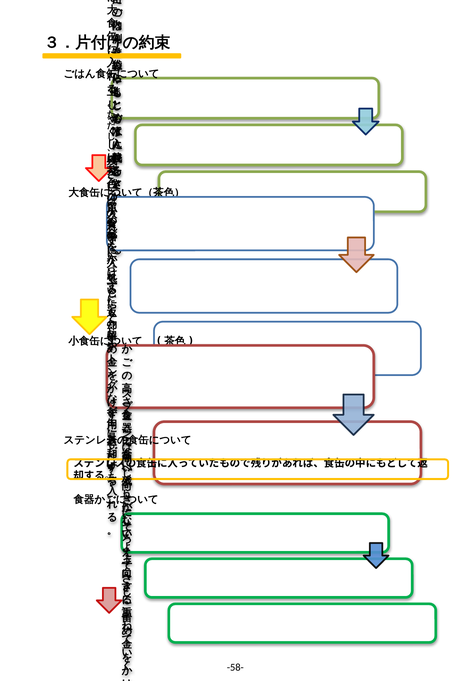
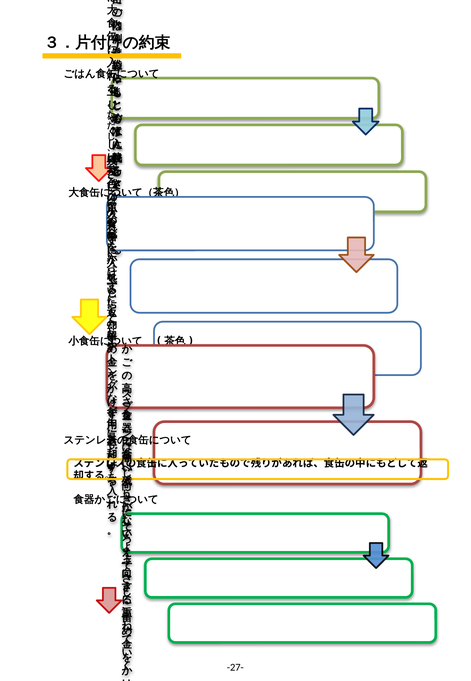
-58-: -58- -> -27-
